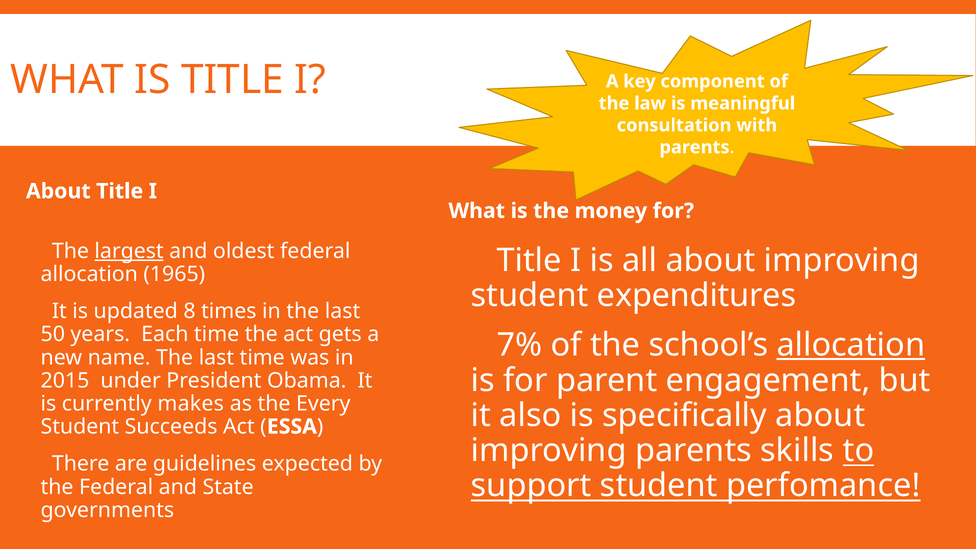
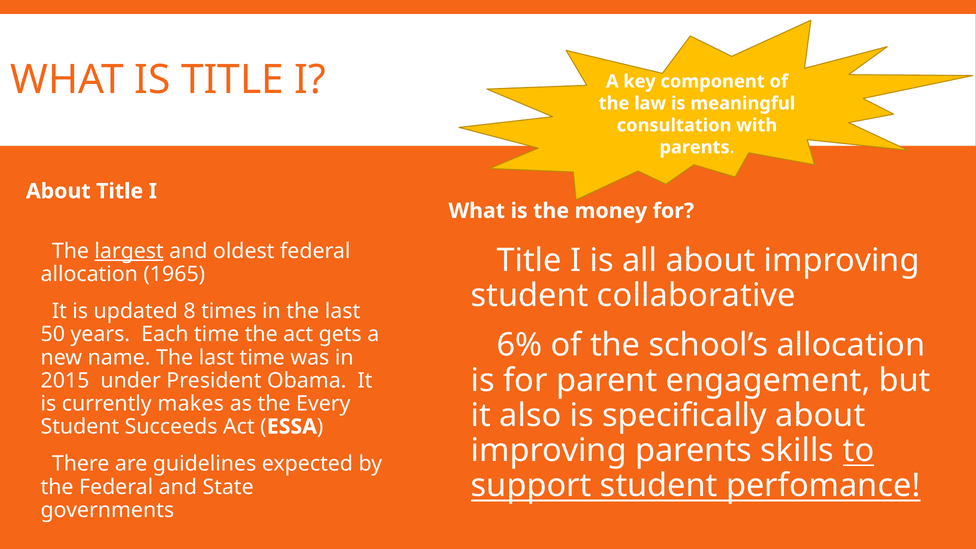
expenditures: expenditures -> collaborative
7%: 7% -> 6%
allocation at (851, 345) underline: present -> none
